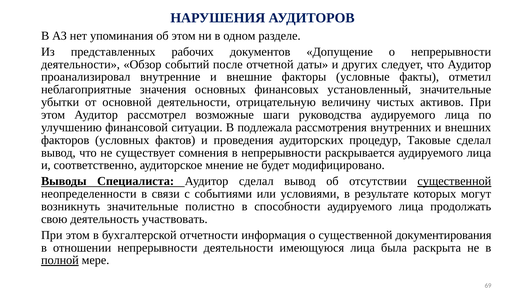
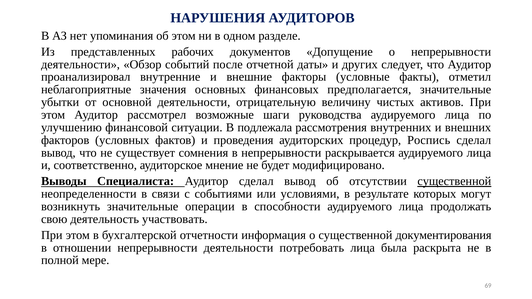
установленный: установленный -> предполагается
Таковые: Таковые -> Роспись
полистно: полистно -> операции
имеющуюся: имеющуюся -> потребовать
полной underline: present -> none
